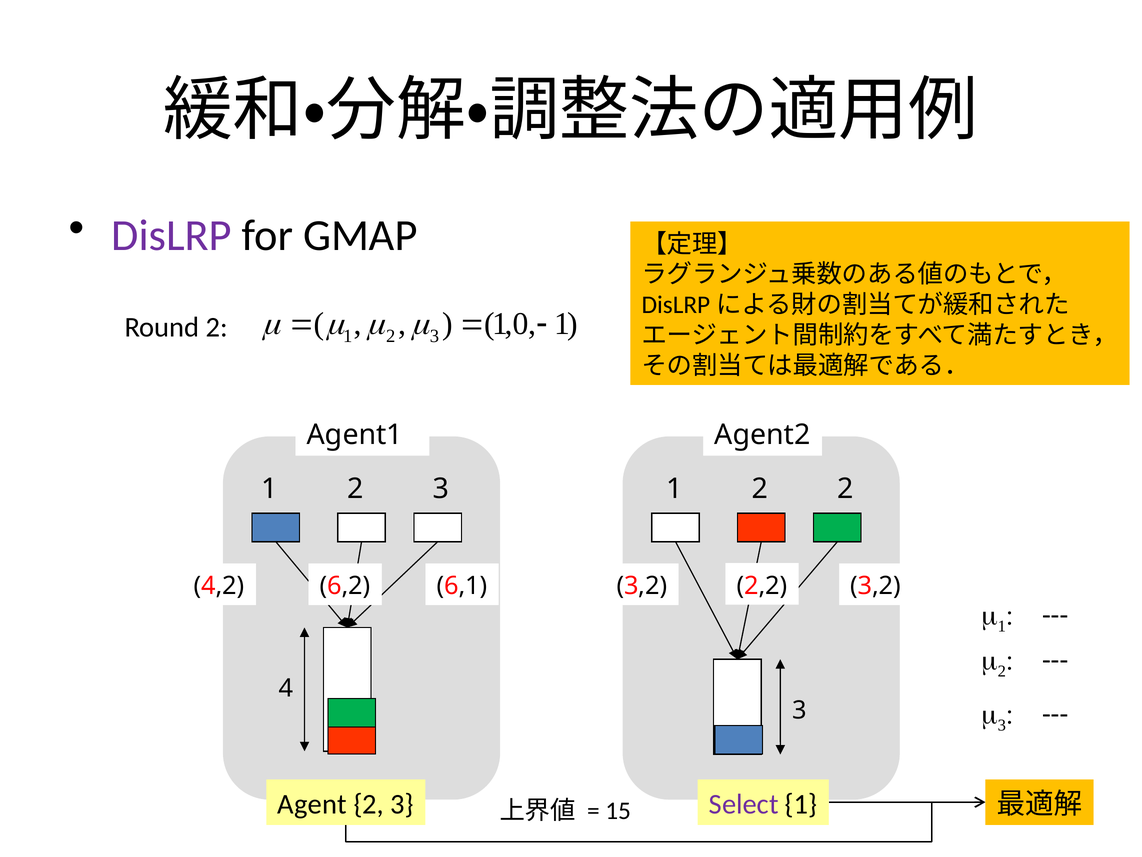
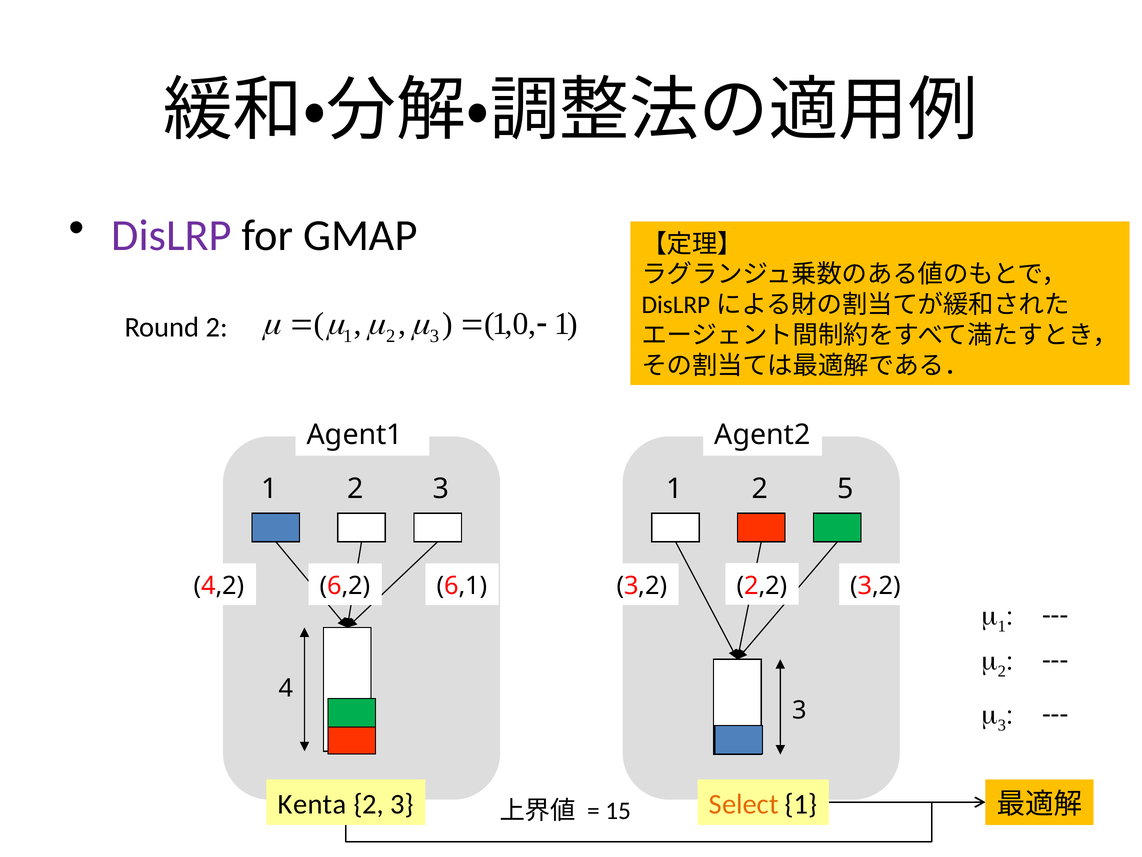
2 2: 2 -> 5
Agent: Agent -> Kenta
Select colour: purple -> orange
